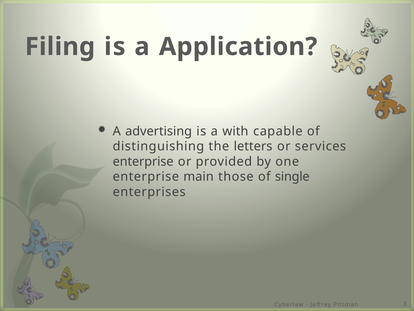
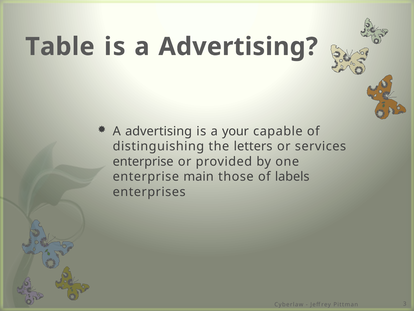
Filing: Filing -> Table
is a Application: Application -> Advertising
with: with -> your
single: single -> labels
